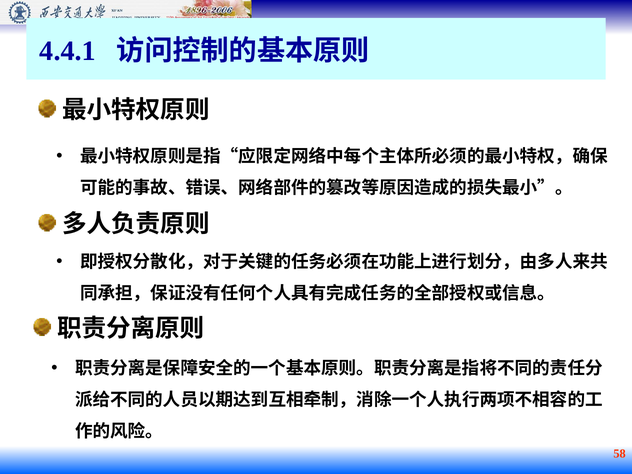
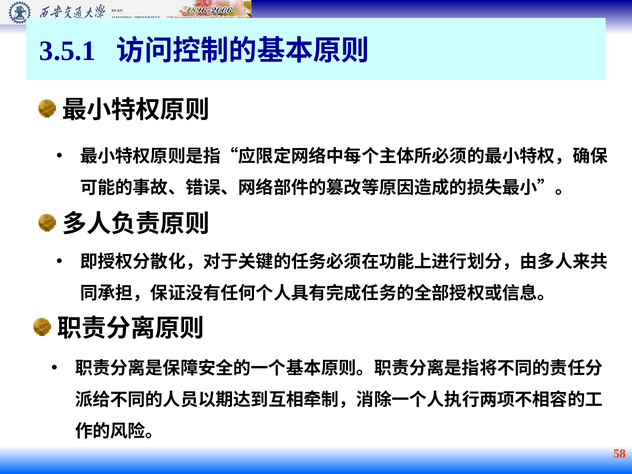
4.4.1: 4.4.1 -> 3.5.1
